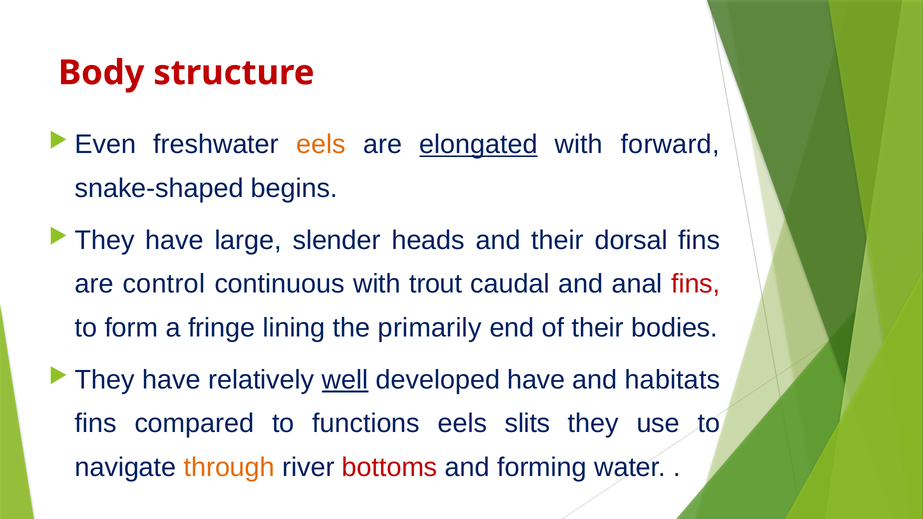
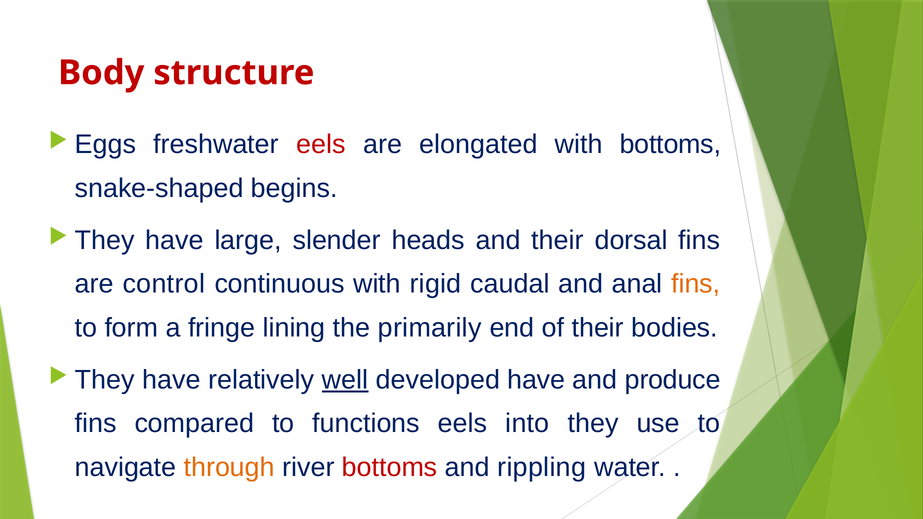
Even: Even -> Eggs
eels at (321, 145) colour: orange -> red
elongated underline: present -> none
with forward: forward -> bottoms
trout: trout -> rigid
fins at (696, 284) colour: red -> orange
habitats: habitats -> produce
slits: slits -> into
forming: forming -> rippling
